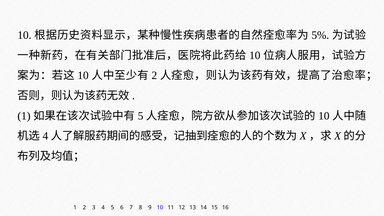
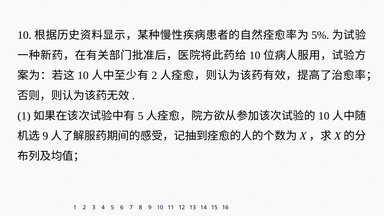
4 at (45, 136): 4 -> 9
